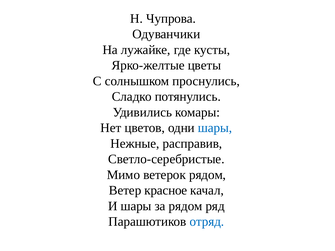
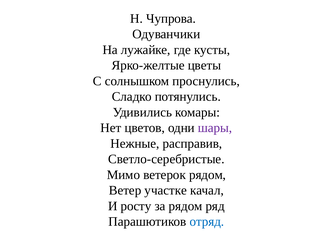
шары at (215, 128) colour: blue -> purple
красное: красное -> участке
И шары: шары -> росту
